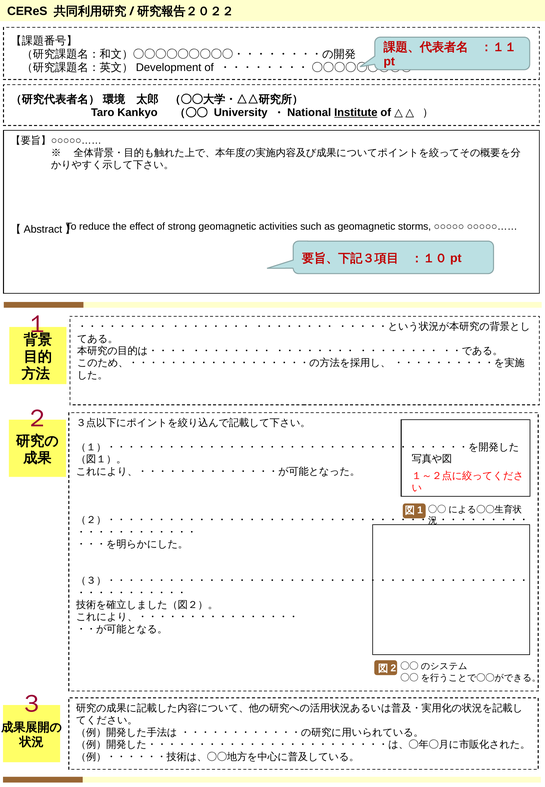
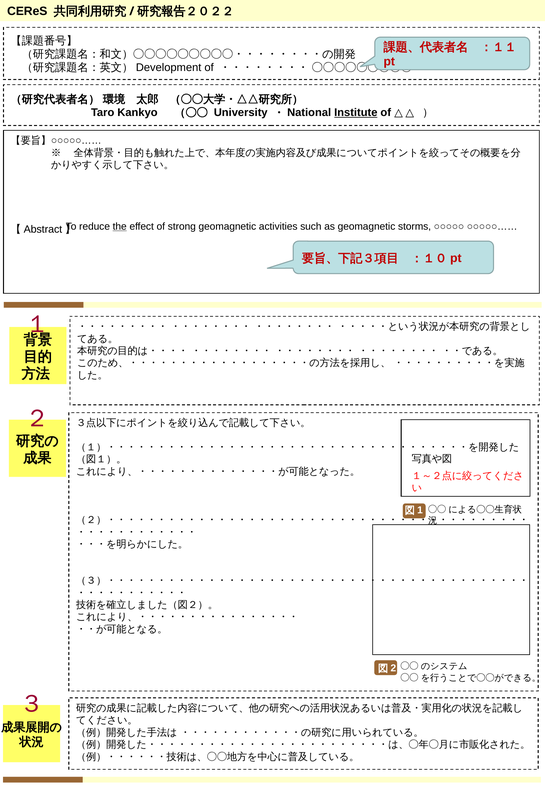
the underline: none -> present
